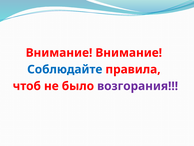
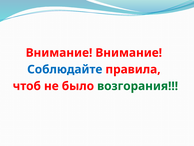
возгорания colour: purple -> green
